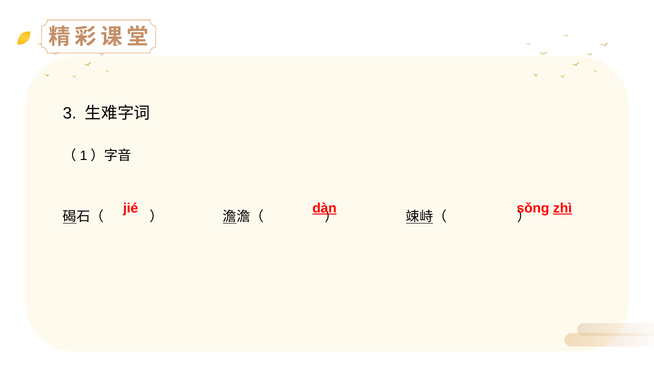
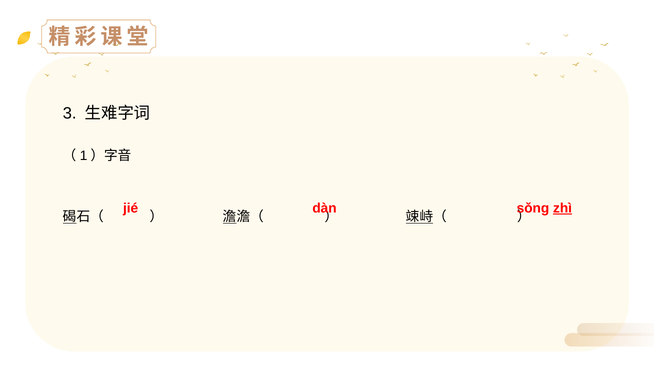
dàn underline: present -> none
